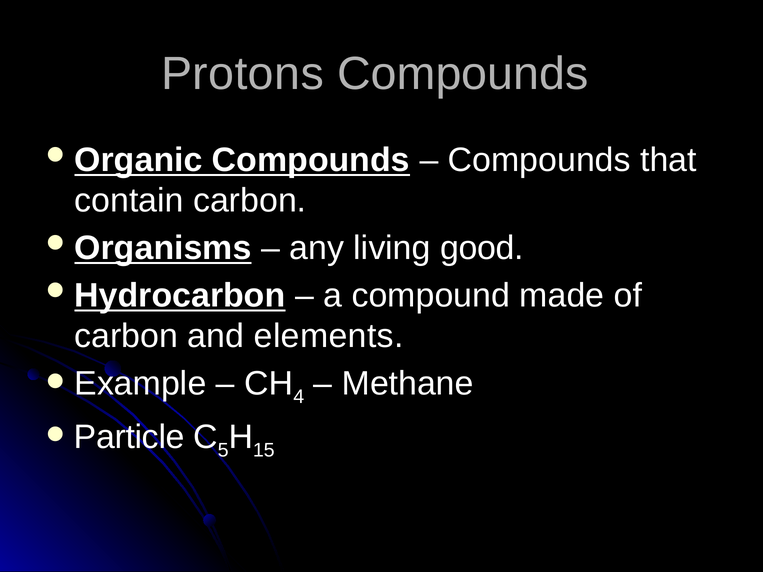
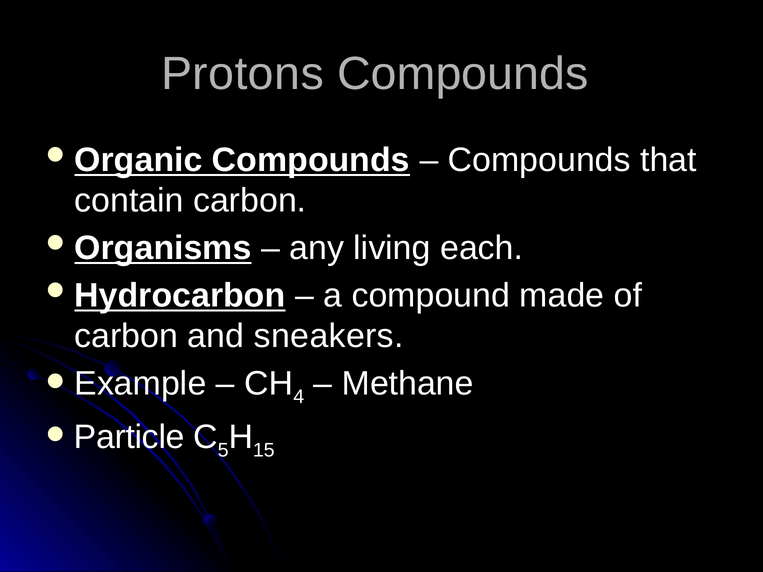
good: good -> each
elements: elements -> sneakers
